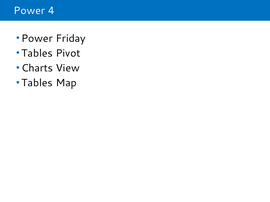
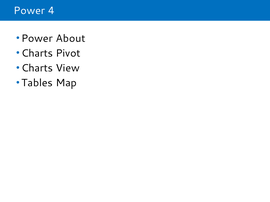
Friday: Friday -> About
Tables at (37, 53): Tables -> Charts
